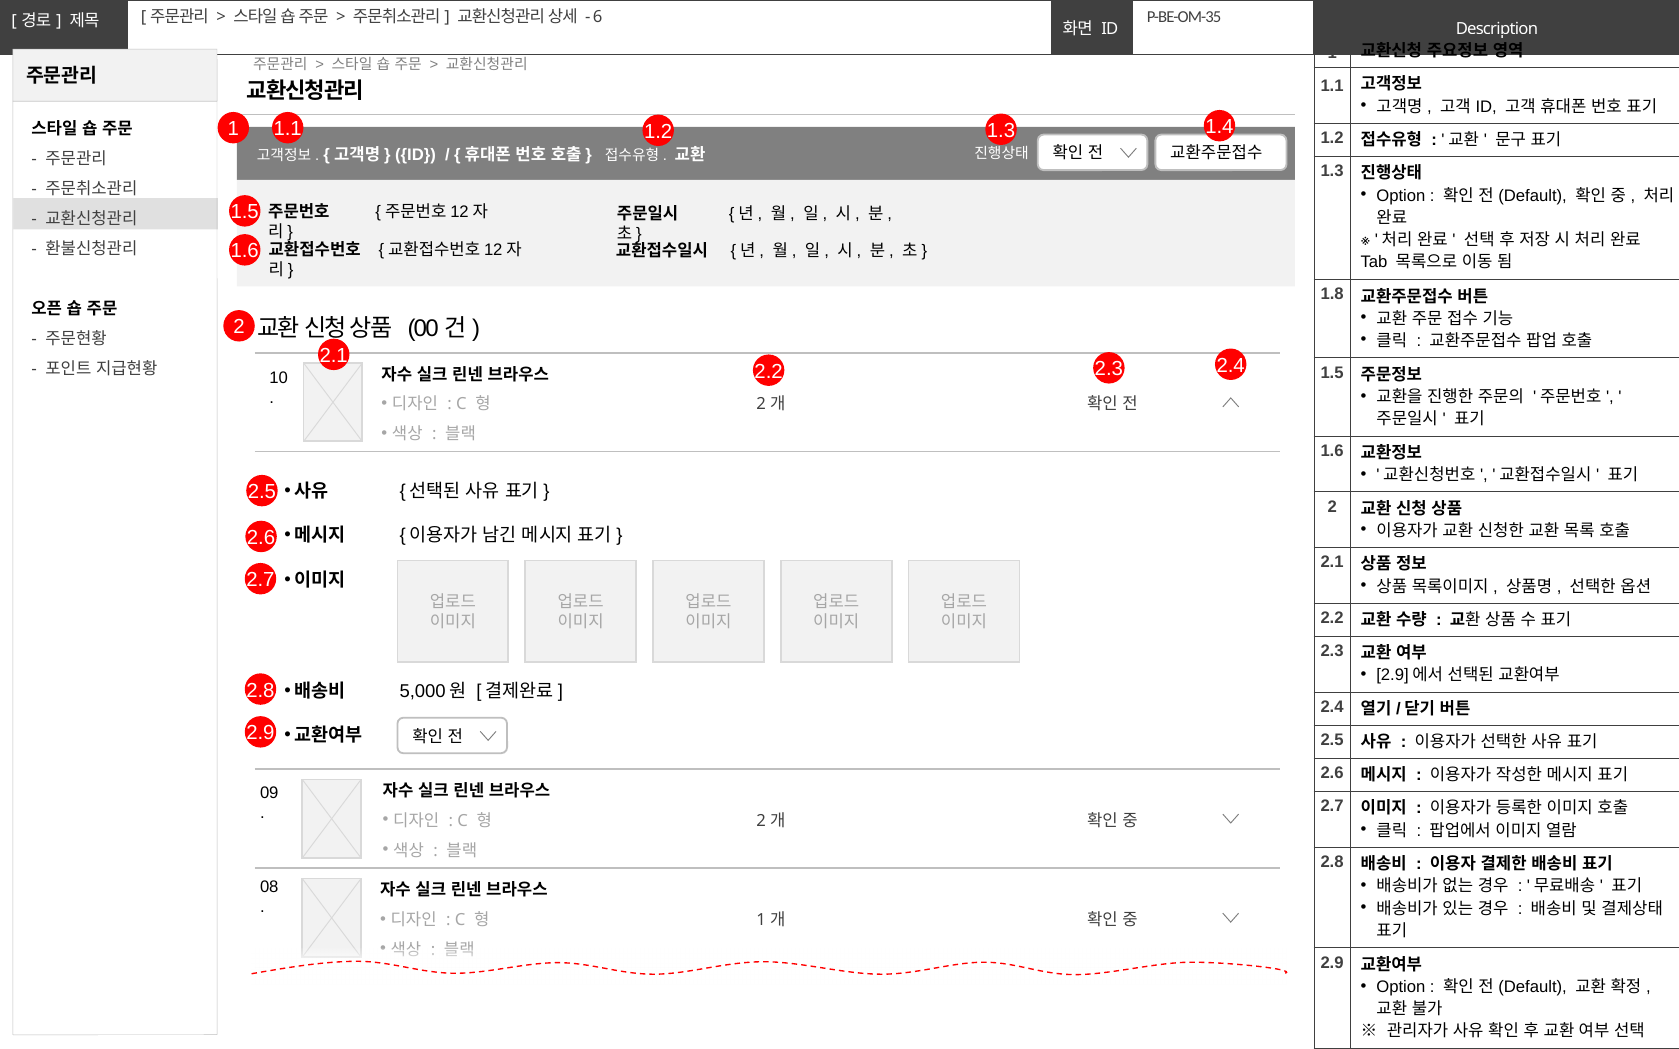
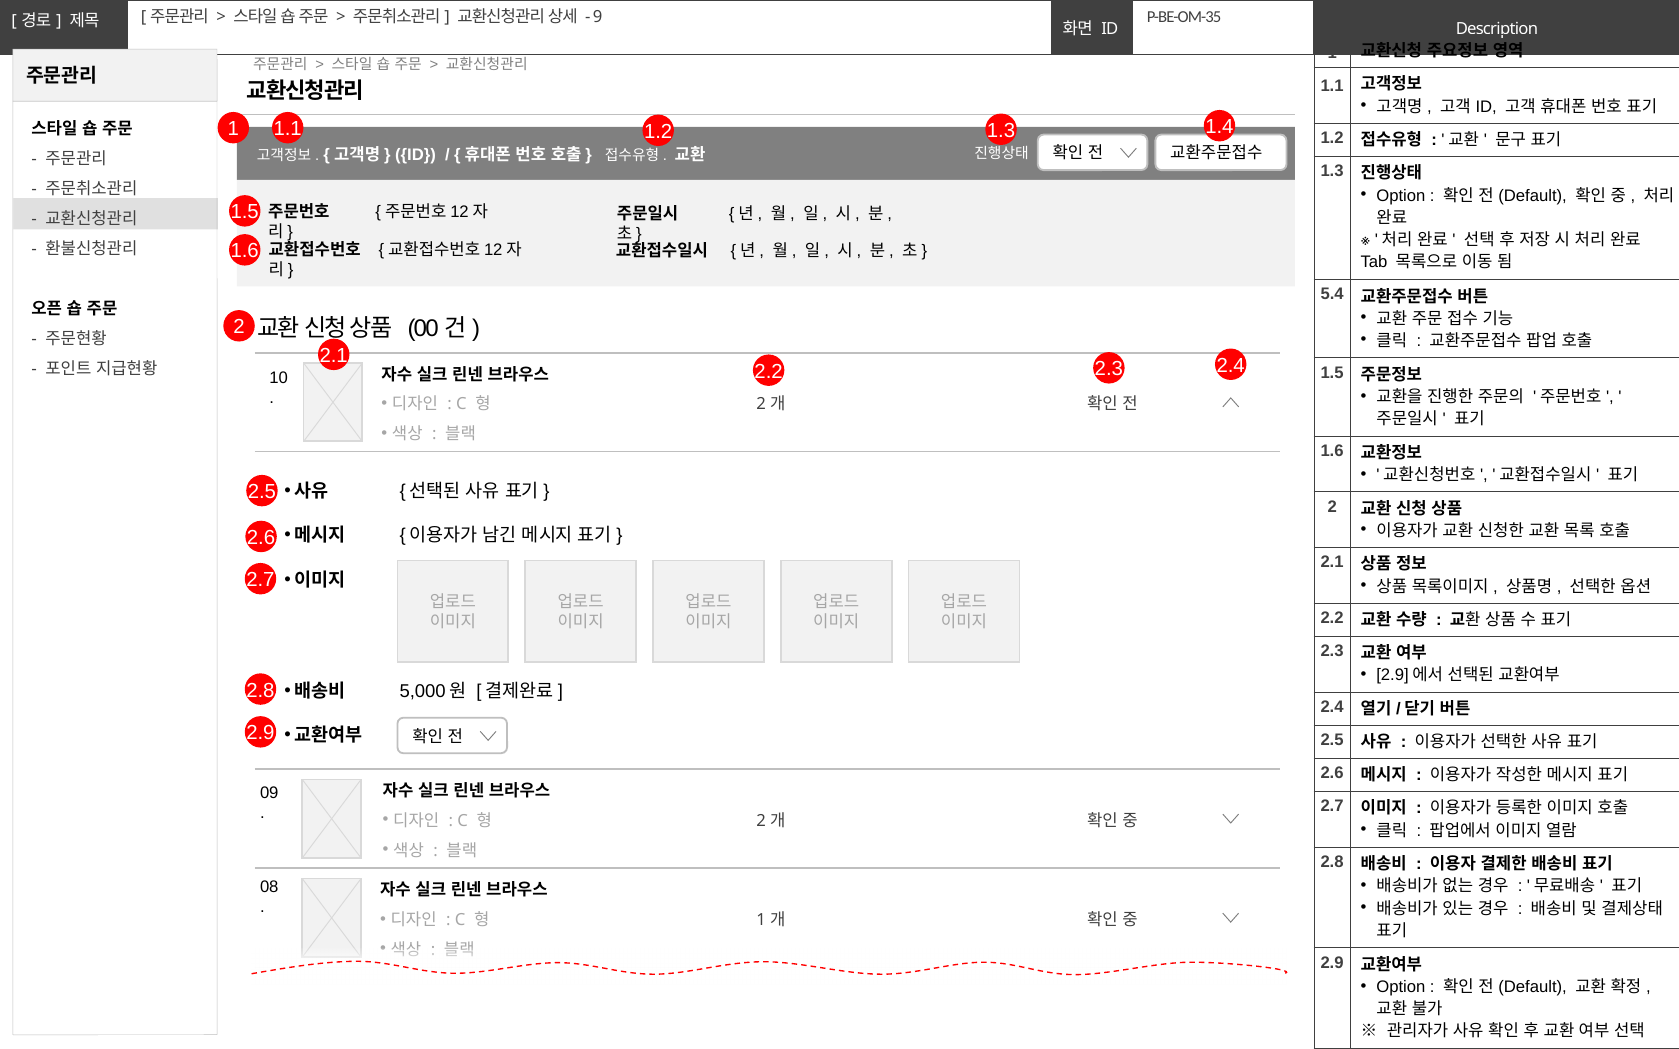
6: 6 -> 9
1.8: 1.8 -> 5.4
